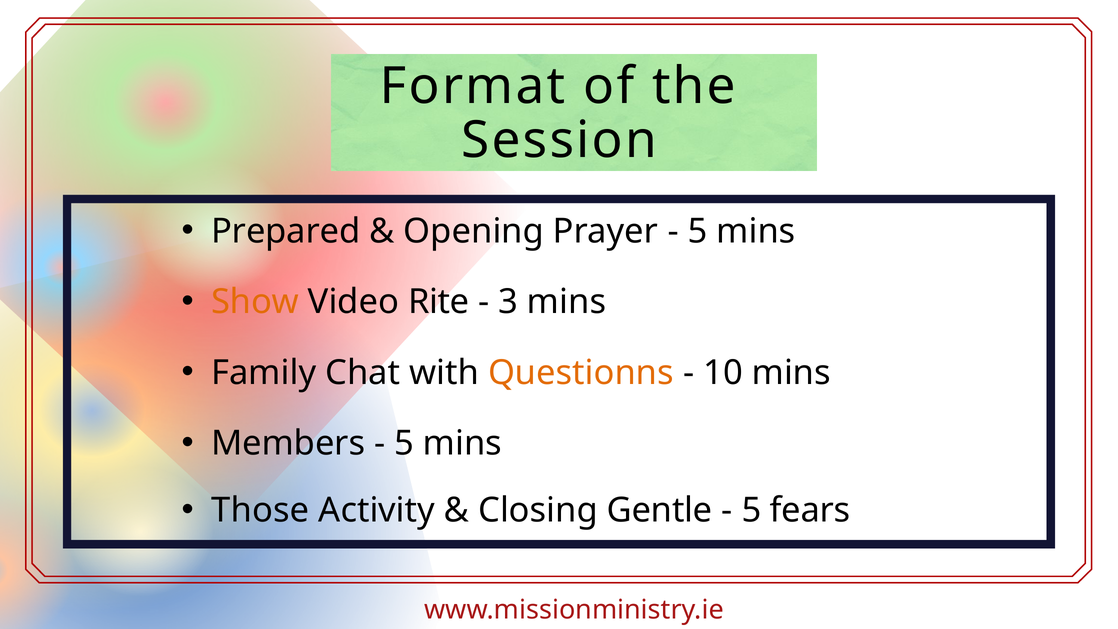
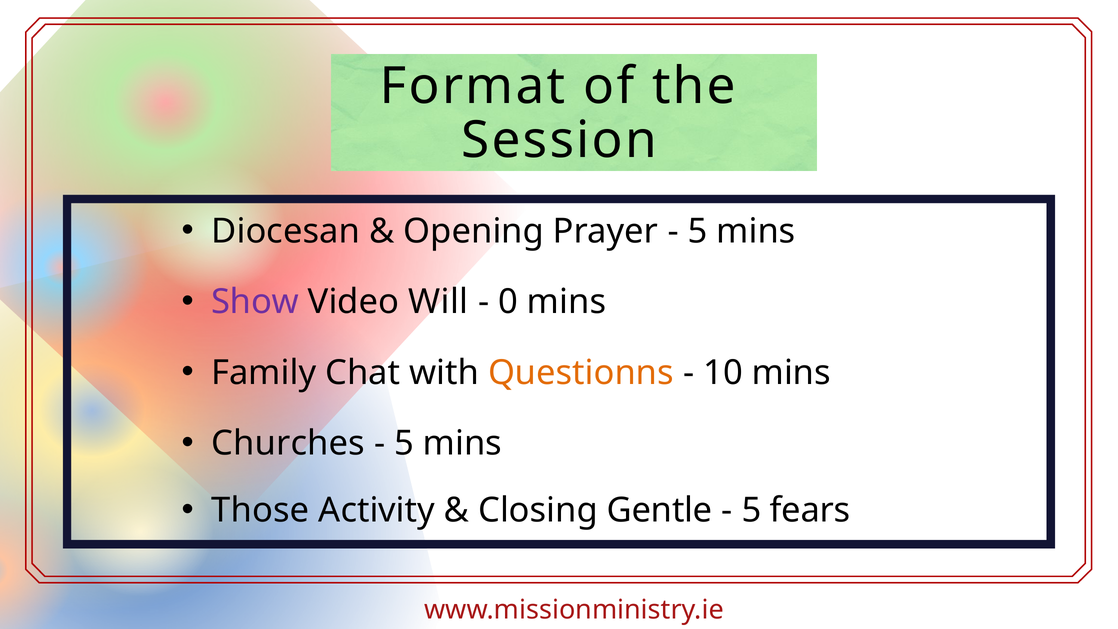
Prepared: Prepared -> Diocesan
Show colour: orange -> purple
Rite: Rite -> Will
3: 3 -> 0
Members: Members -> Churches
